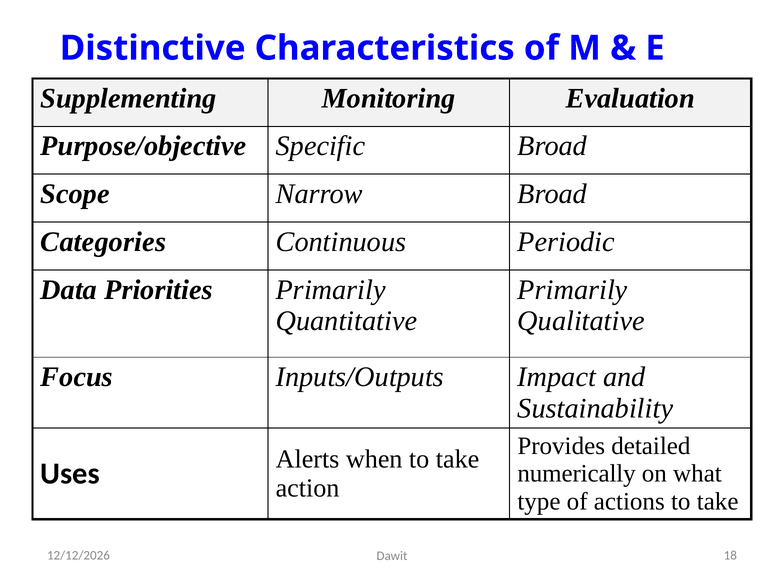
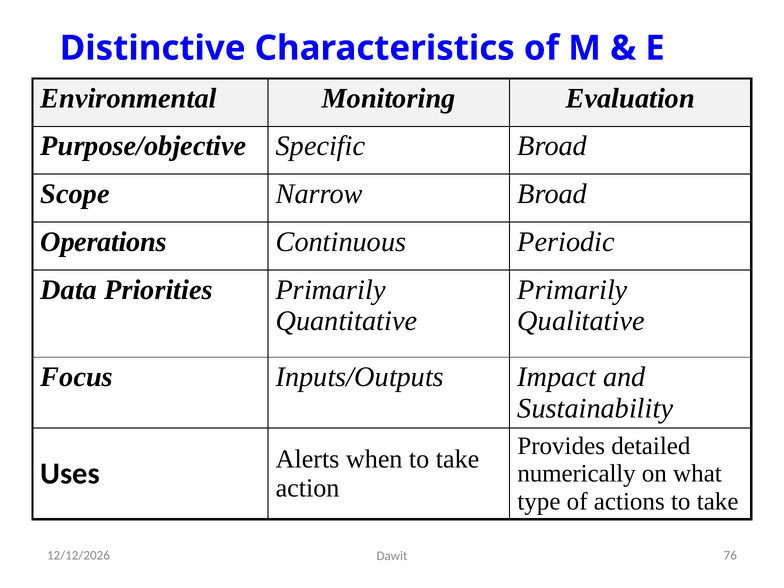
Supplementing: Supplementing -> Environmental
Categories: Categories -> Operations
18: 18 -> 76
